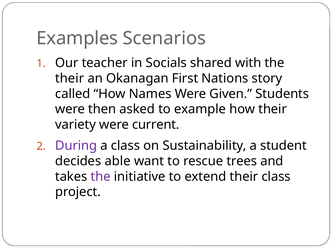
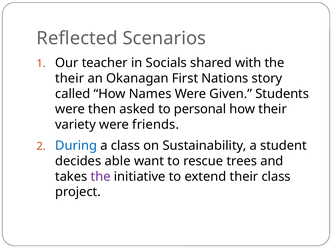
Examples: Examples -> Reflected
example: example -> personal
current: current -> friends
During colour: purple -> blue
